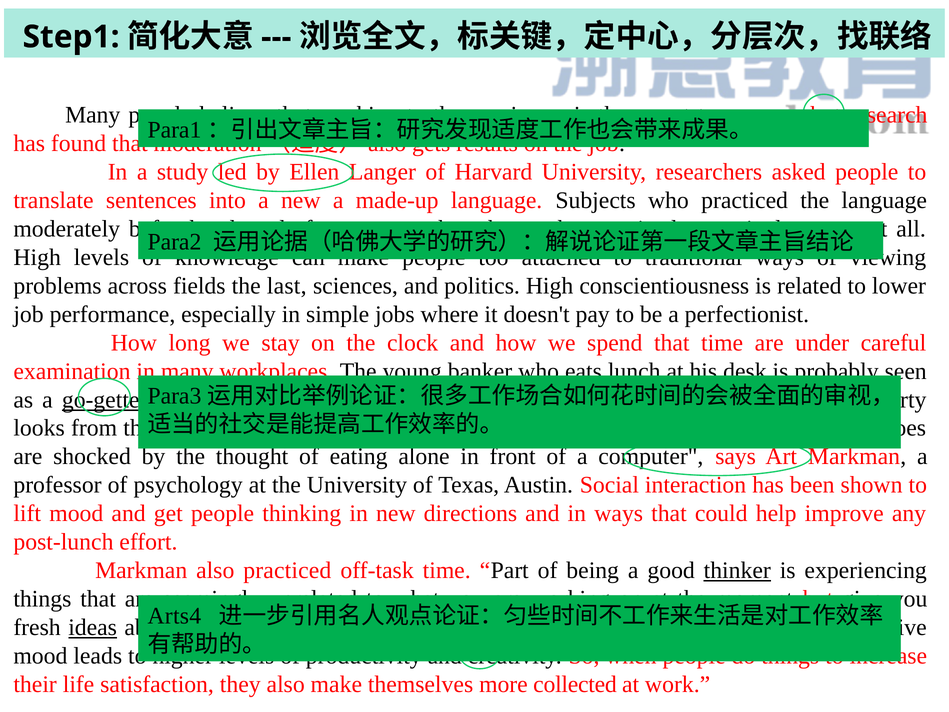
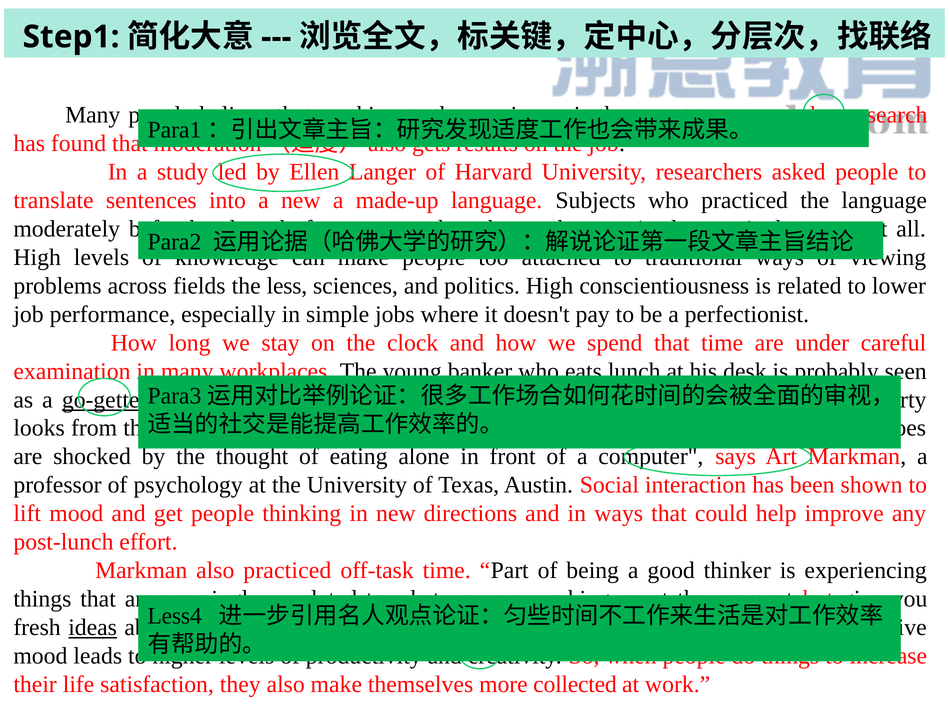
last: last -> less
thinker underline: present -> none
Arts4: Arts4 -> Less4
